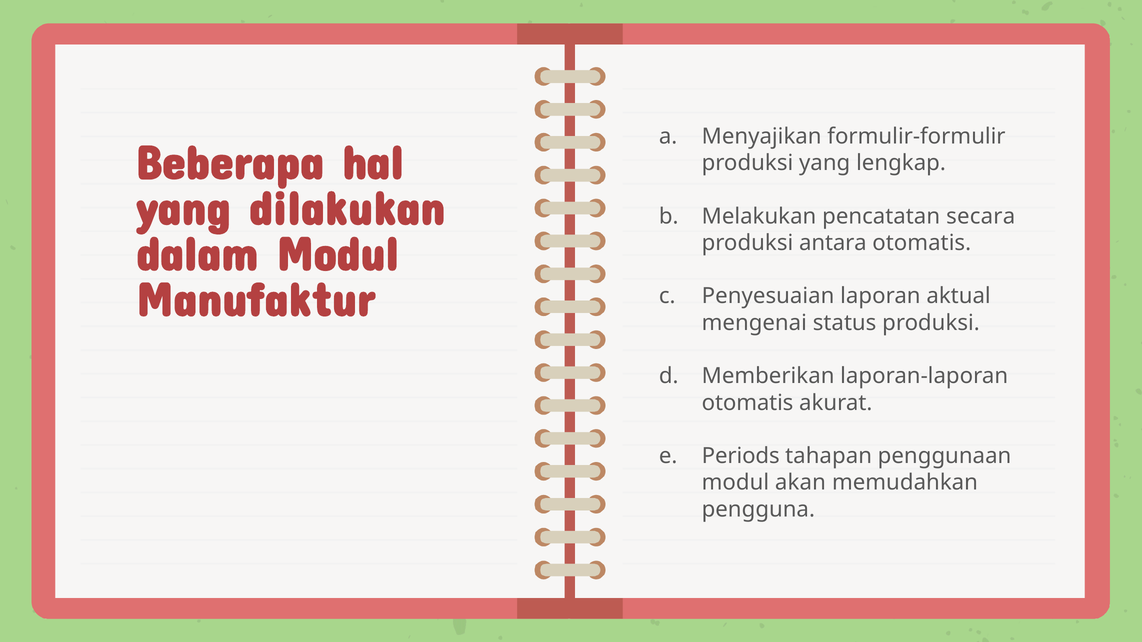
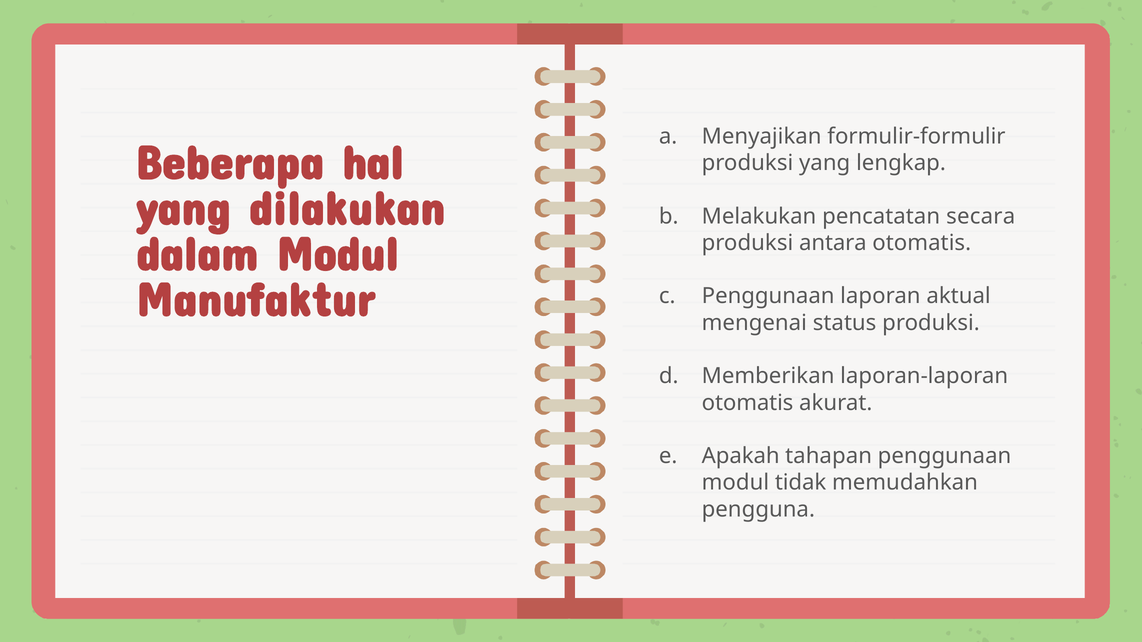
Penyesuaian at (768, 296): Penyesuaian -> Penggunaan
Periods: Periods -> Apakah
akan: akan -> tidak
